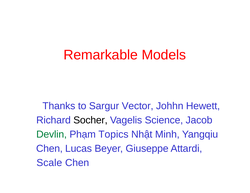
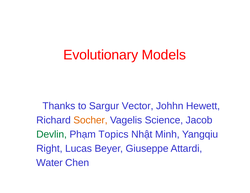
Remarkable: Remarkable -> Evolutionary
Socher colour: black -> orange
Chen at (49, 149): Chen -> Right
Scale: Scale -> Water
